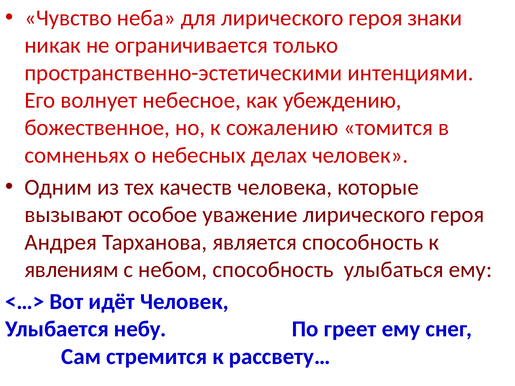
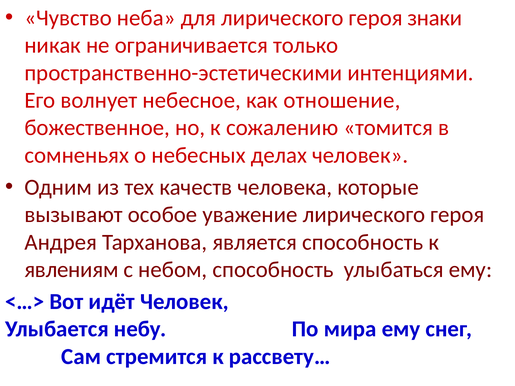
убеждению: убеждению -> отношение
греет: греет -> мира
